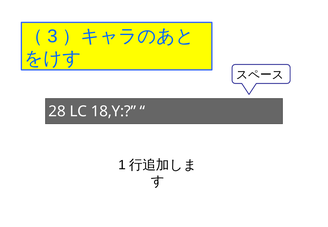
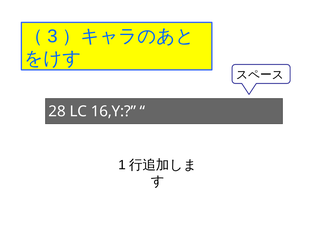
18,Y: 18,Y -> 16,Y
